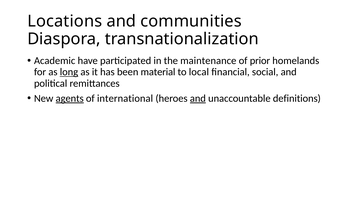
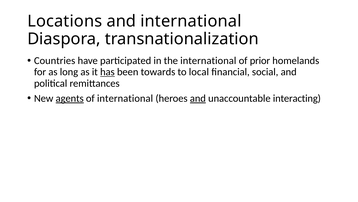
and communities: communities -> international
Academic: Academic -> Countries
the maintenance: maintenance -> international
long underline: present -> none
has underline: none -> present
material: material -> towards
definitions: definitions -> interacting
